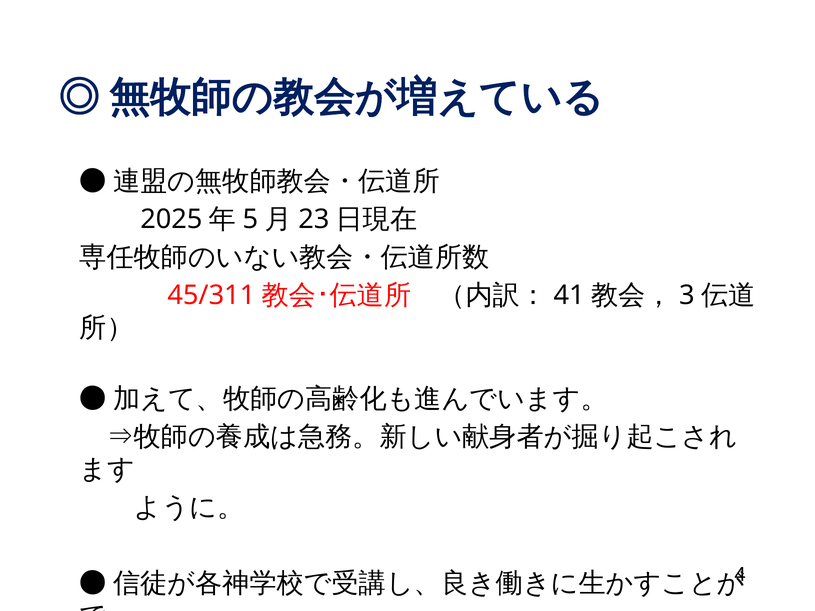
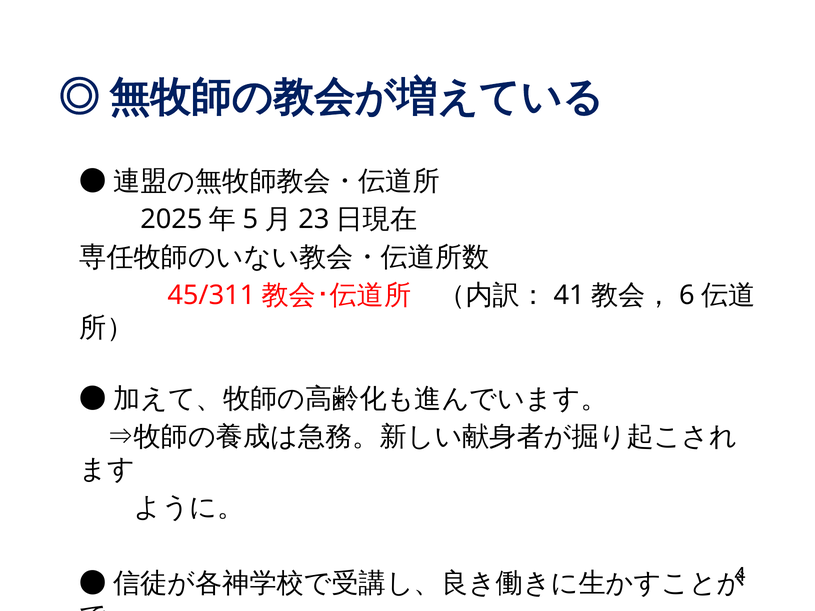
3: 3 -> 6
